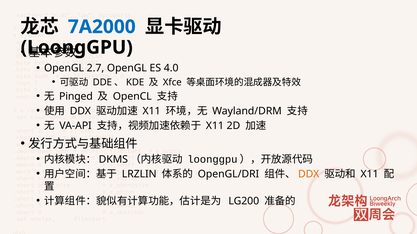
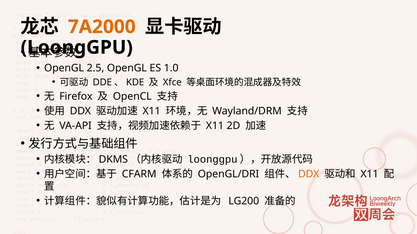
7A2000 colour: blue -> orange
2.7: 2.7 -> 2.5
4.0: 4.0 -> 1.0
Pinged: Pinged -> Firefox
LRZLIN: LRZLIN -> CFARM
